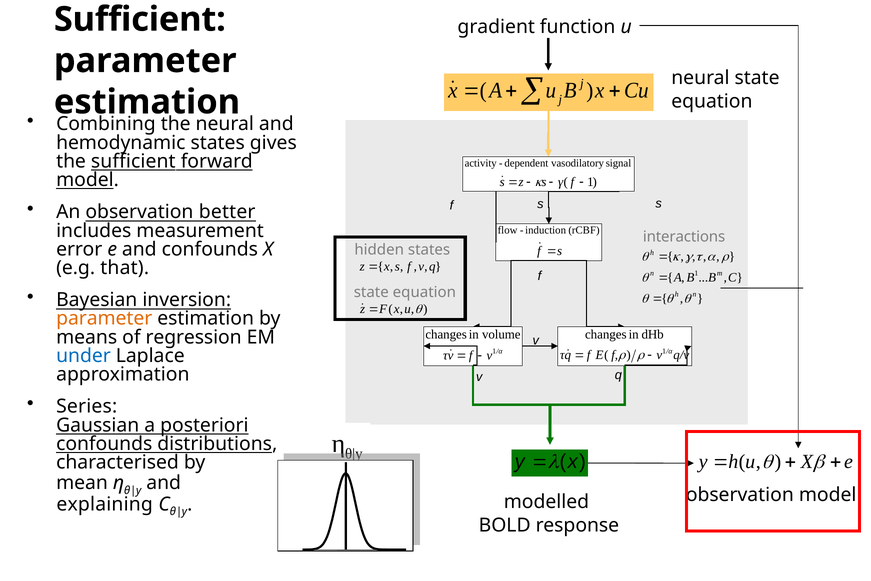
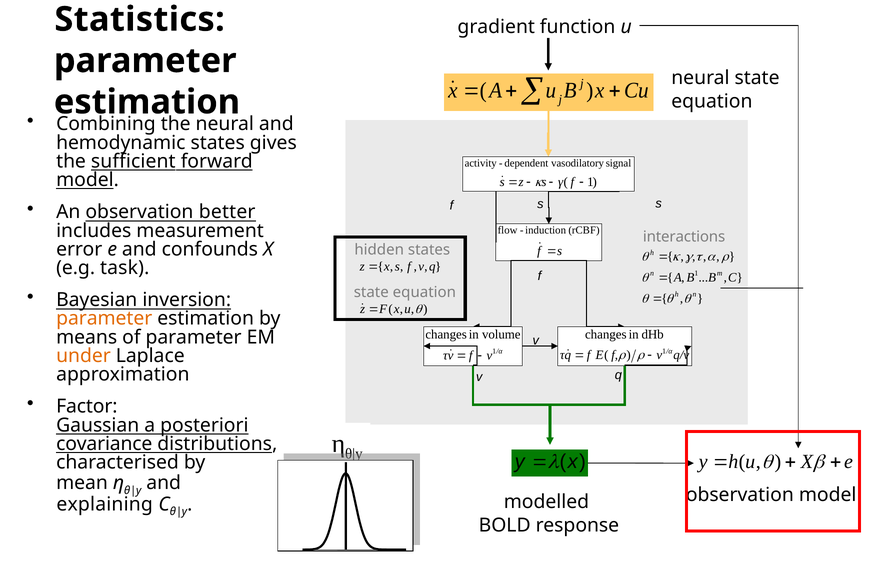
Sufficient at (140, 19): Sufficient -> Statistics
that: that -> task
of regression: regression -> parameter
under colour: blue -> orange
Series: Series -> Factor
confounds at (104, 444): confounds -> covariance
